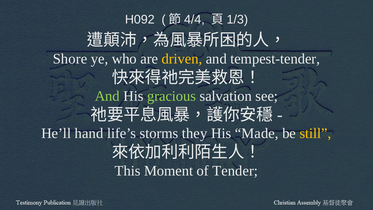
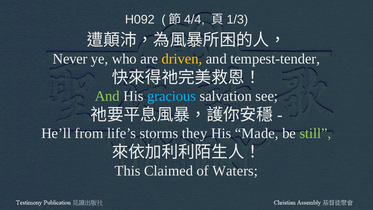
Shore: Shore -> Never
gracious colour: light green -> light blue
hand: hand -> from
still colour: yellow -> light green
Moment: Moment -> Claimed
Tender: Tender -> Waters
